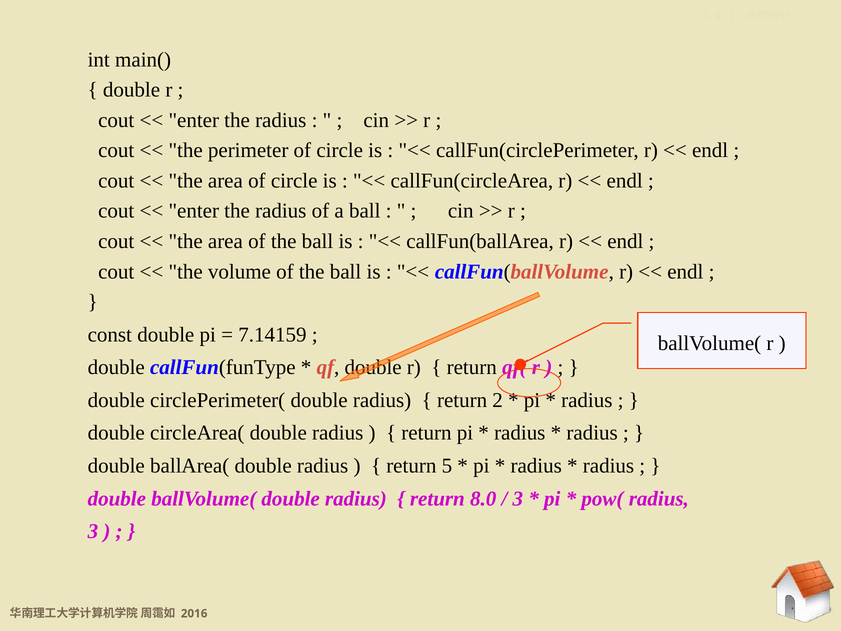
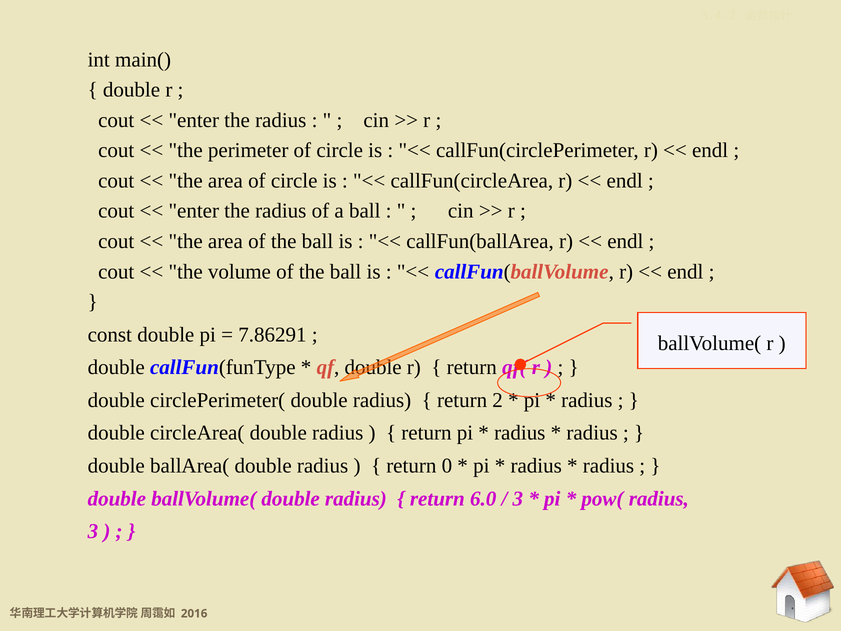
7.14159: 7.14159 -> 7.86291
5: 5 -> 0
8.0: 8.0 -> 6.0
